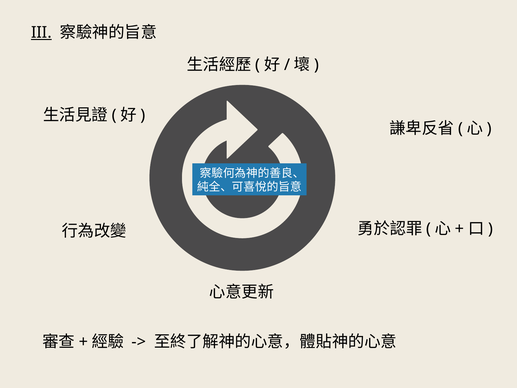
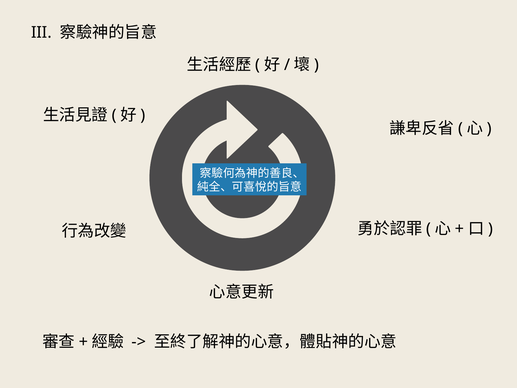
III underline: present -> none
